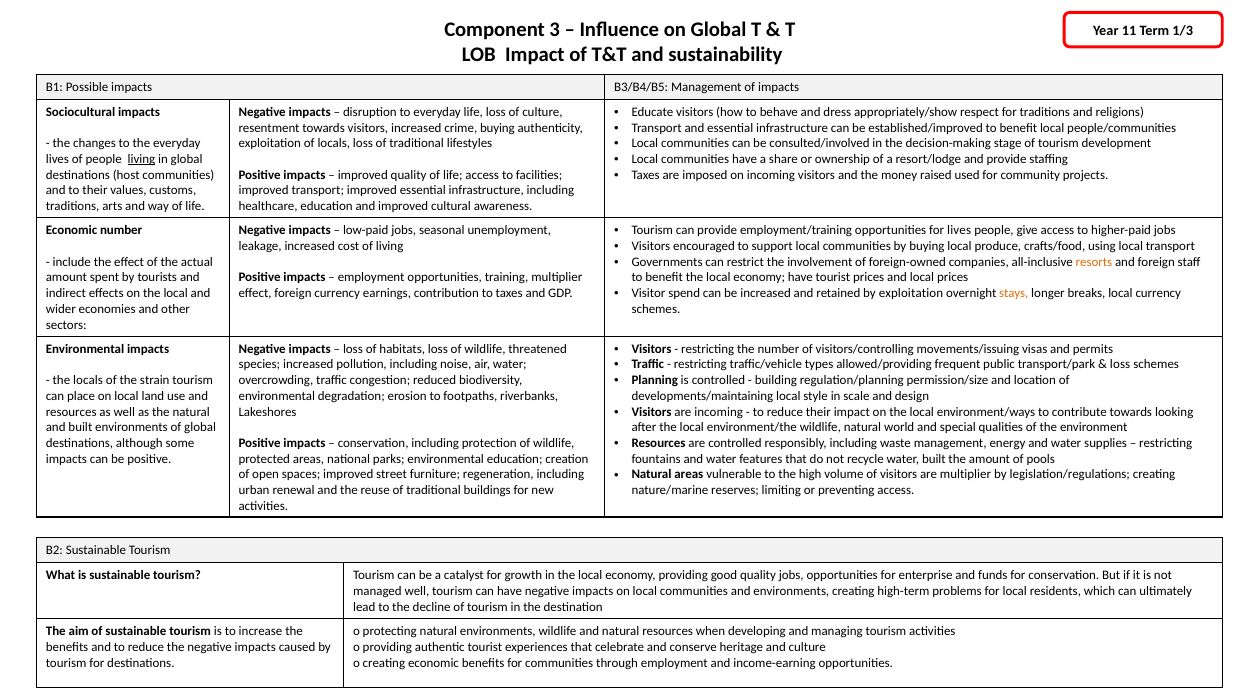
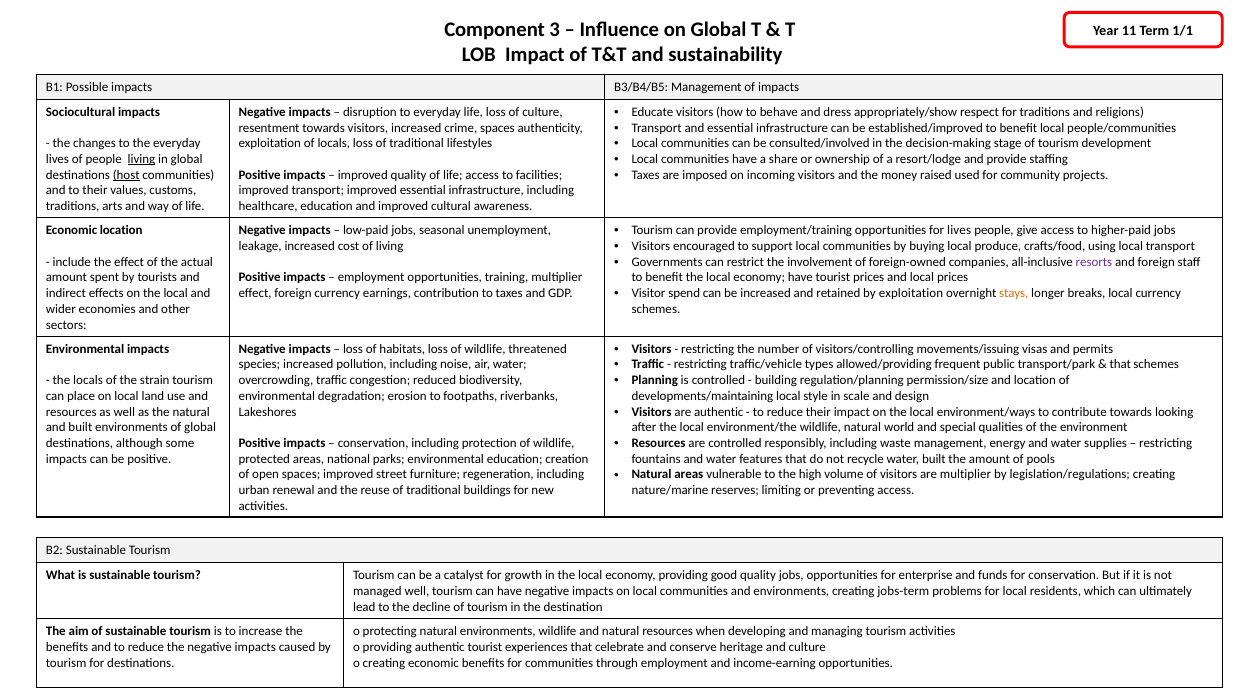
1/3: 1/3 -> 1/1
crime buying: buying -> spaces
host underline: none -> present
Economic number: number -> location
resorts colour: orange -> purple
loss at (1120, 365): loss -> that
are incoming: incoming -> authentic
high-term: high-term -> jobs-term
